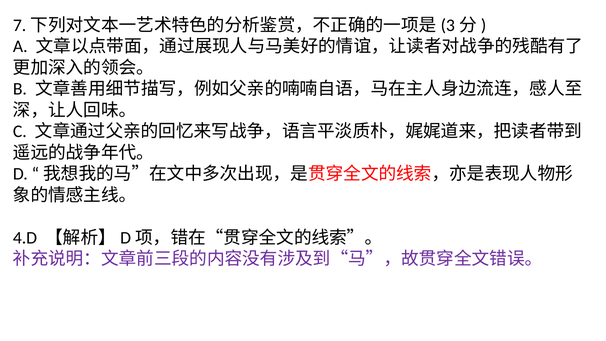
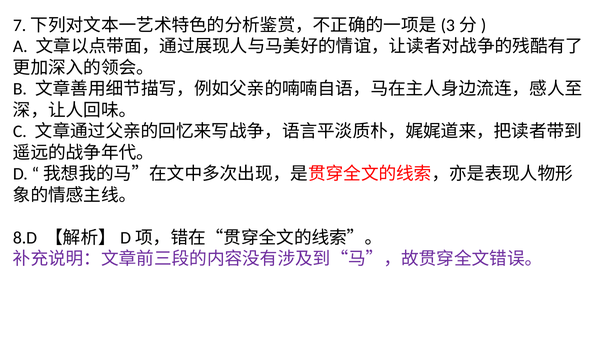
4.D: 4.D -> 8.D
